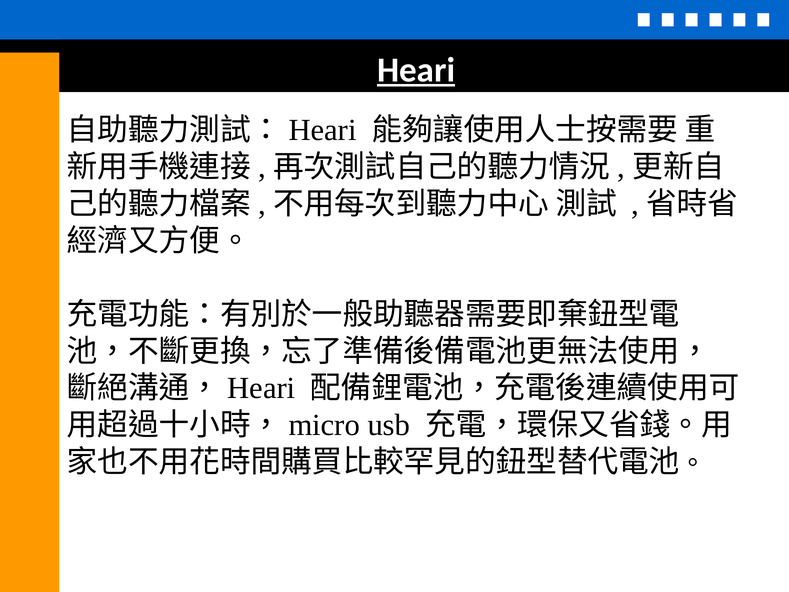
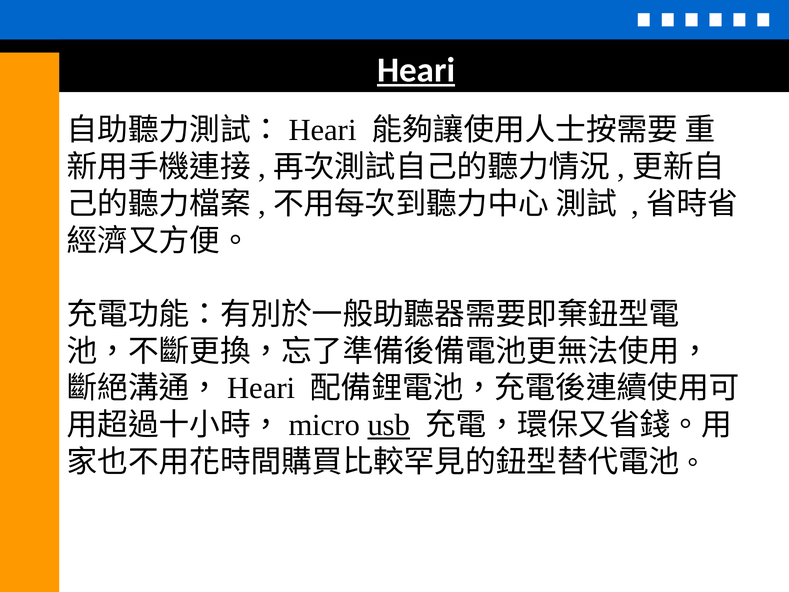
usb underline: none -> present
